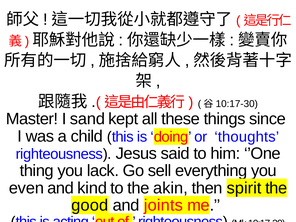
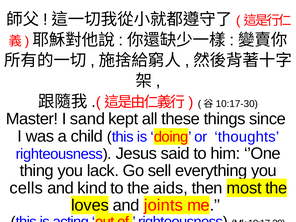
even: even -> cells
akin: akin -> aids
spirit: spirit -> most
good: good -> loves
